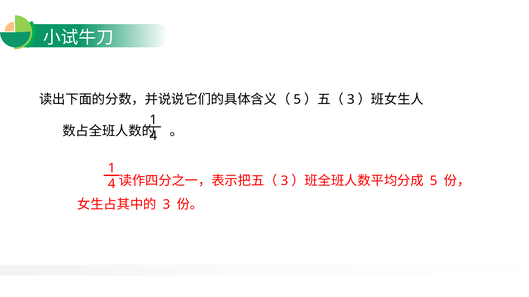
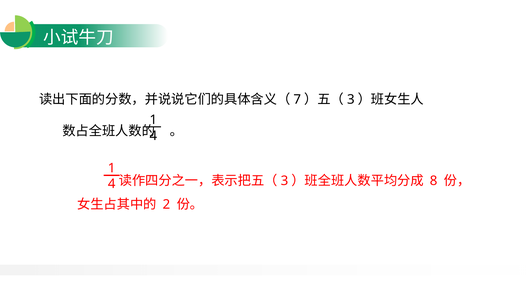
5 at (297, 100): 5 -> 7
5 at (434, 181): 5 -> 8
3 at (166, 205): 3 -> 2
